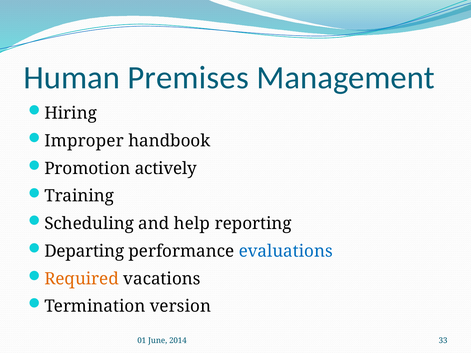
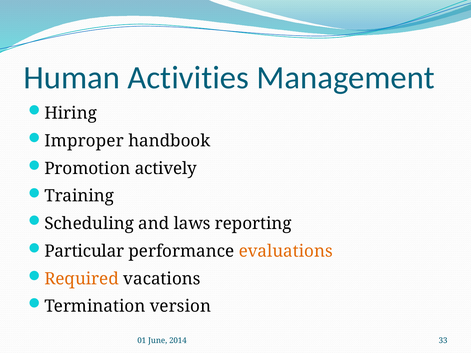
Premises: Premises -> Activities
help: help -> laws
Departing: Departing -> Particular
evaluations colour: blue -> orange
